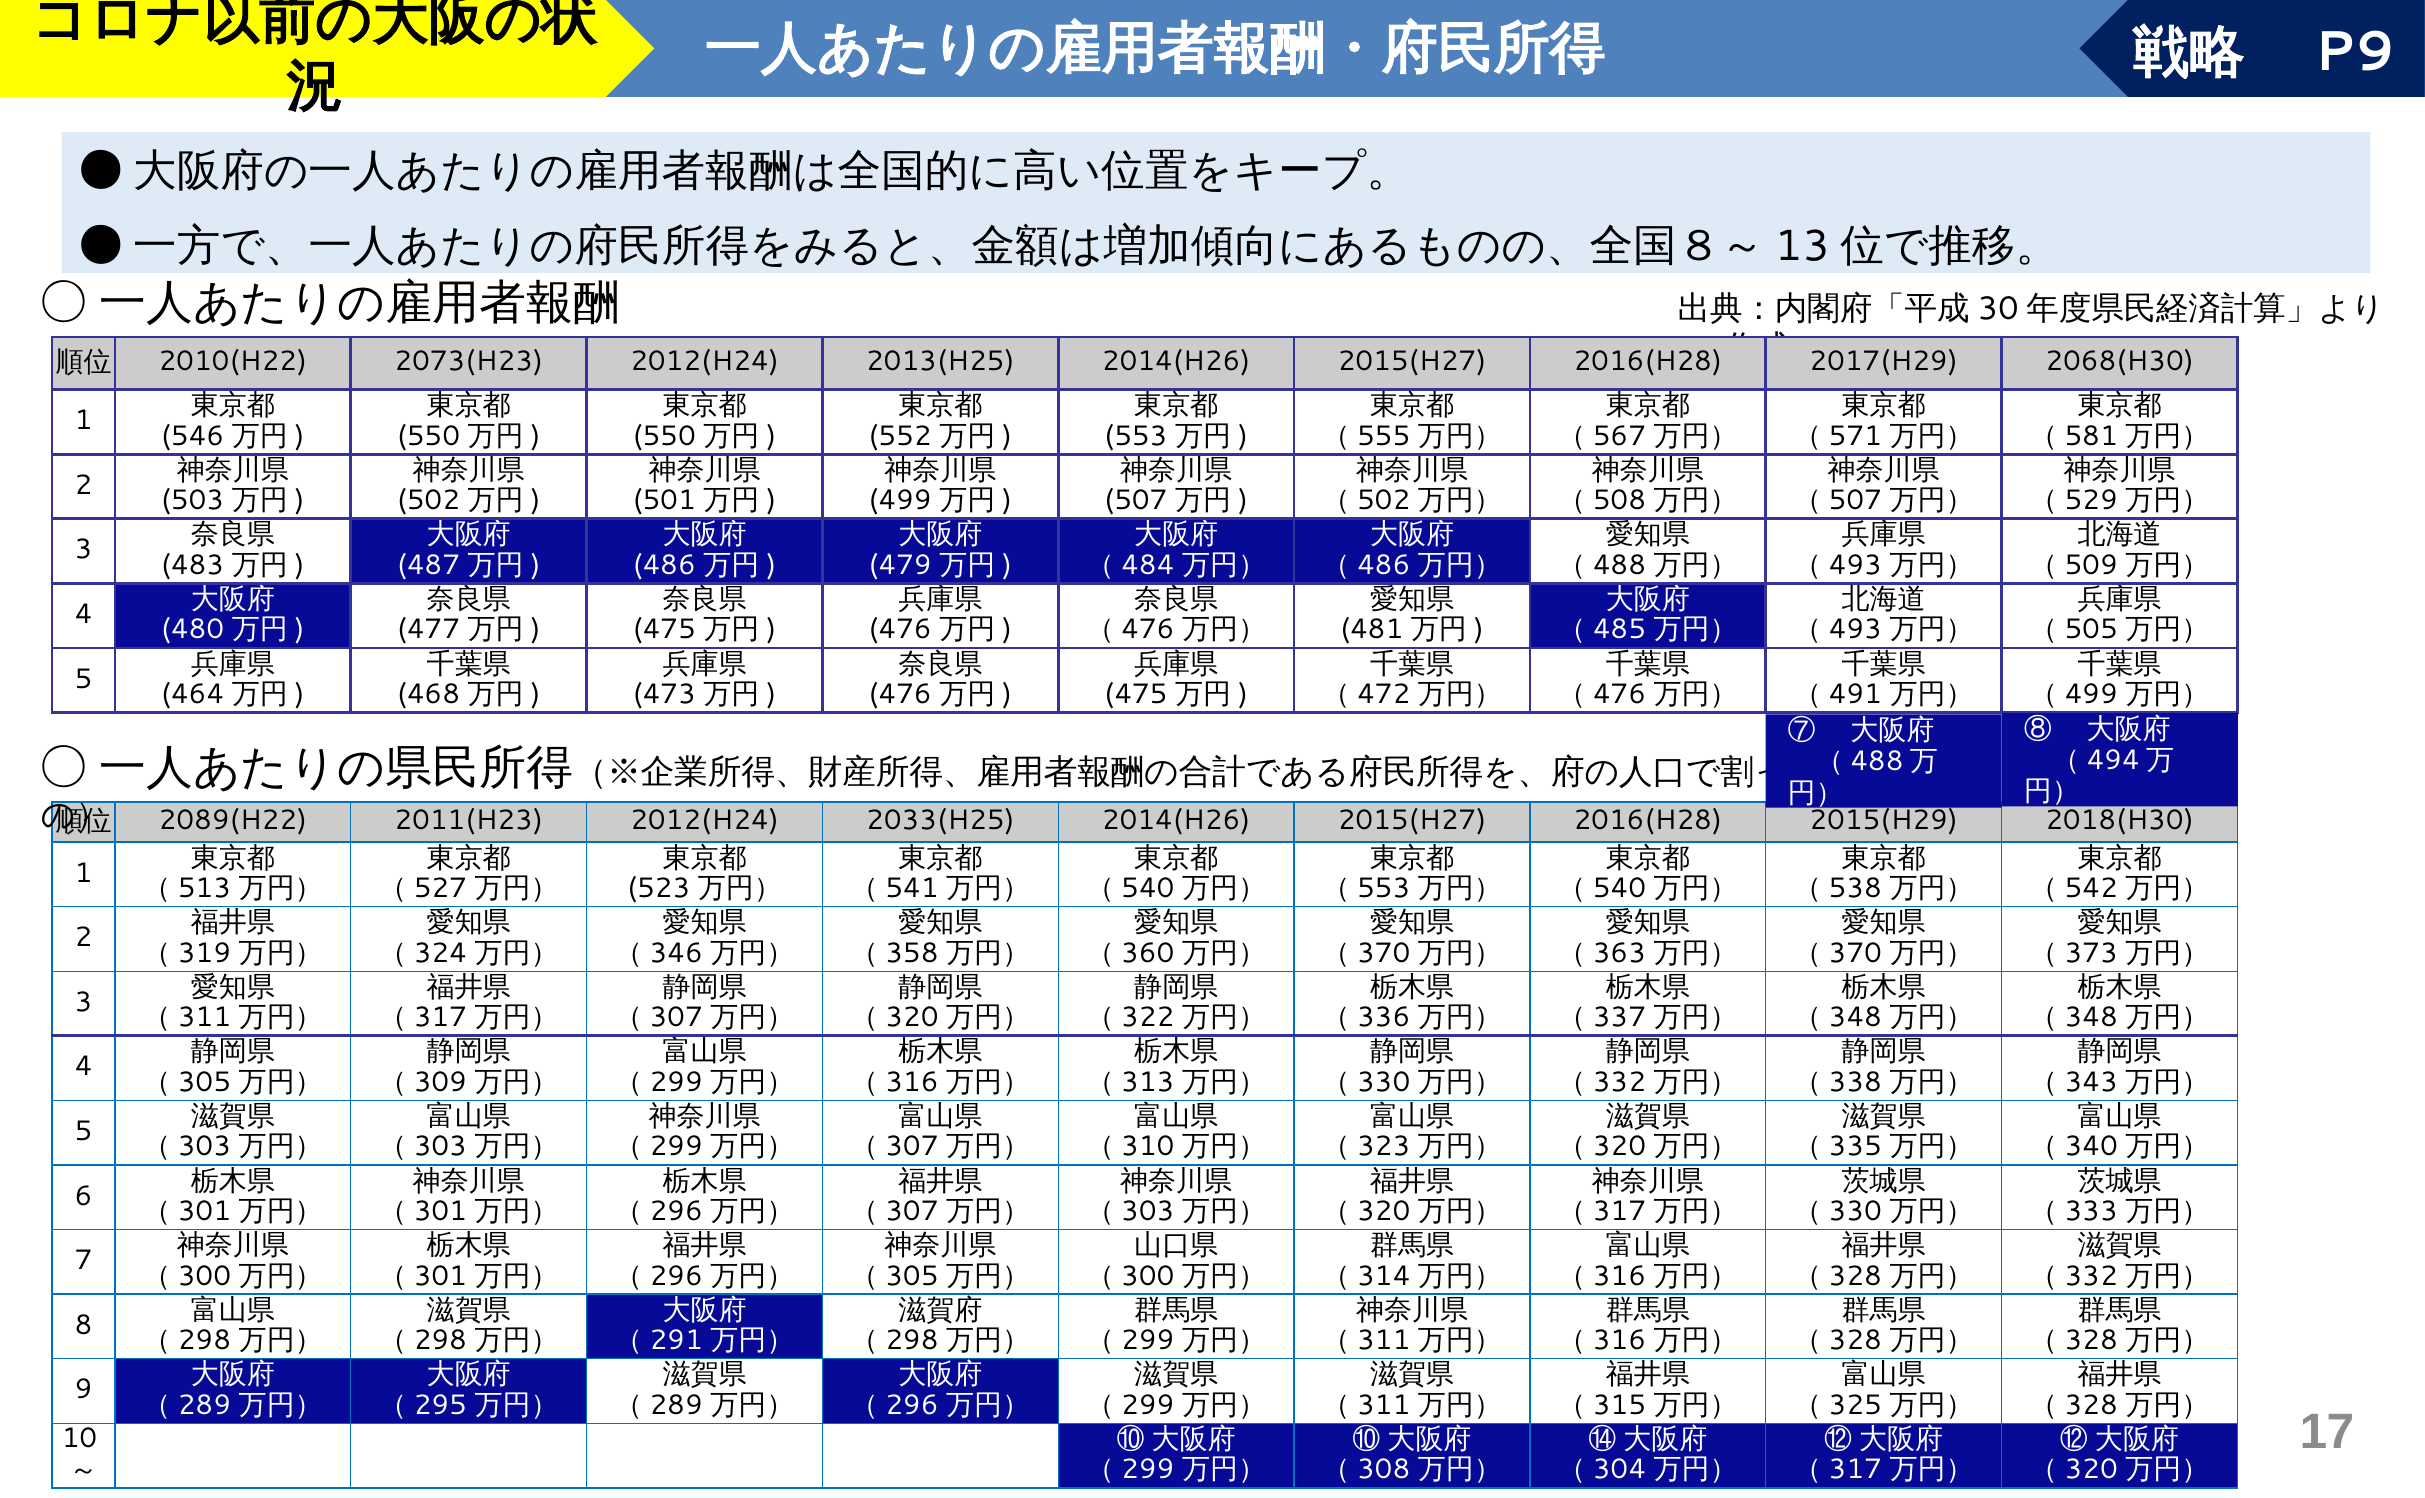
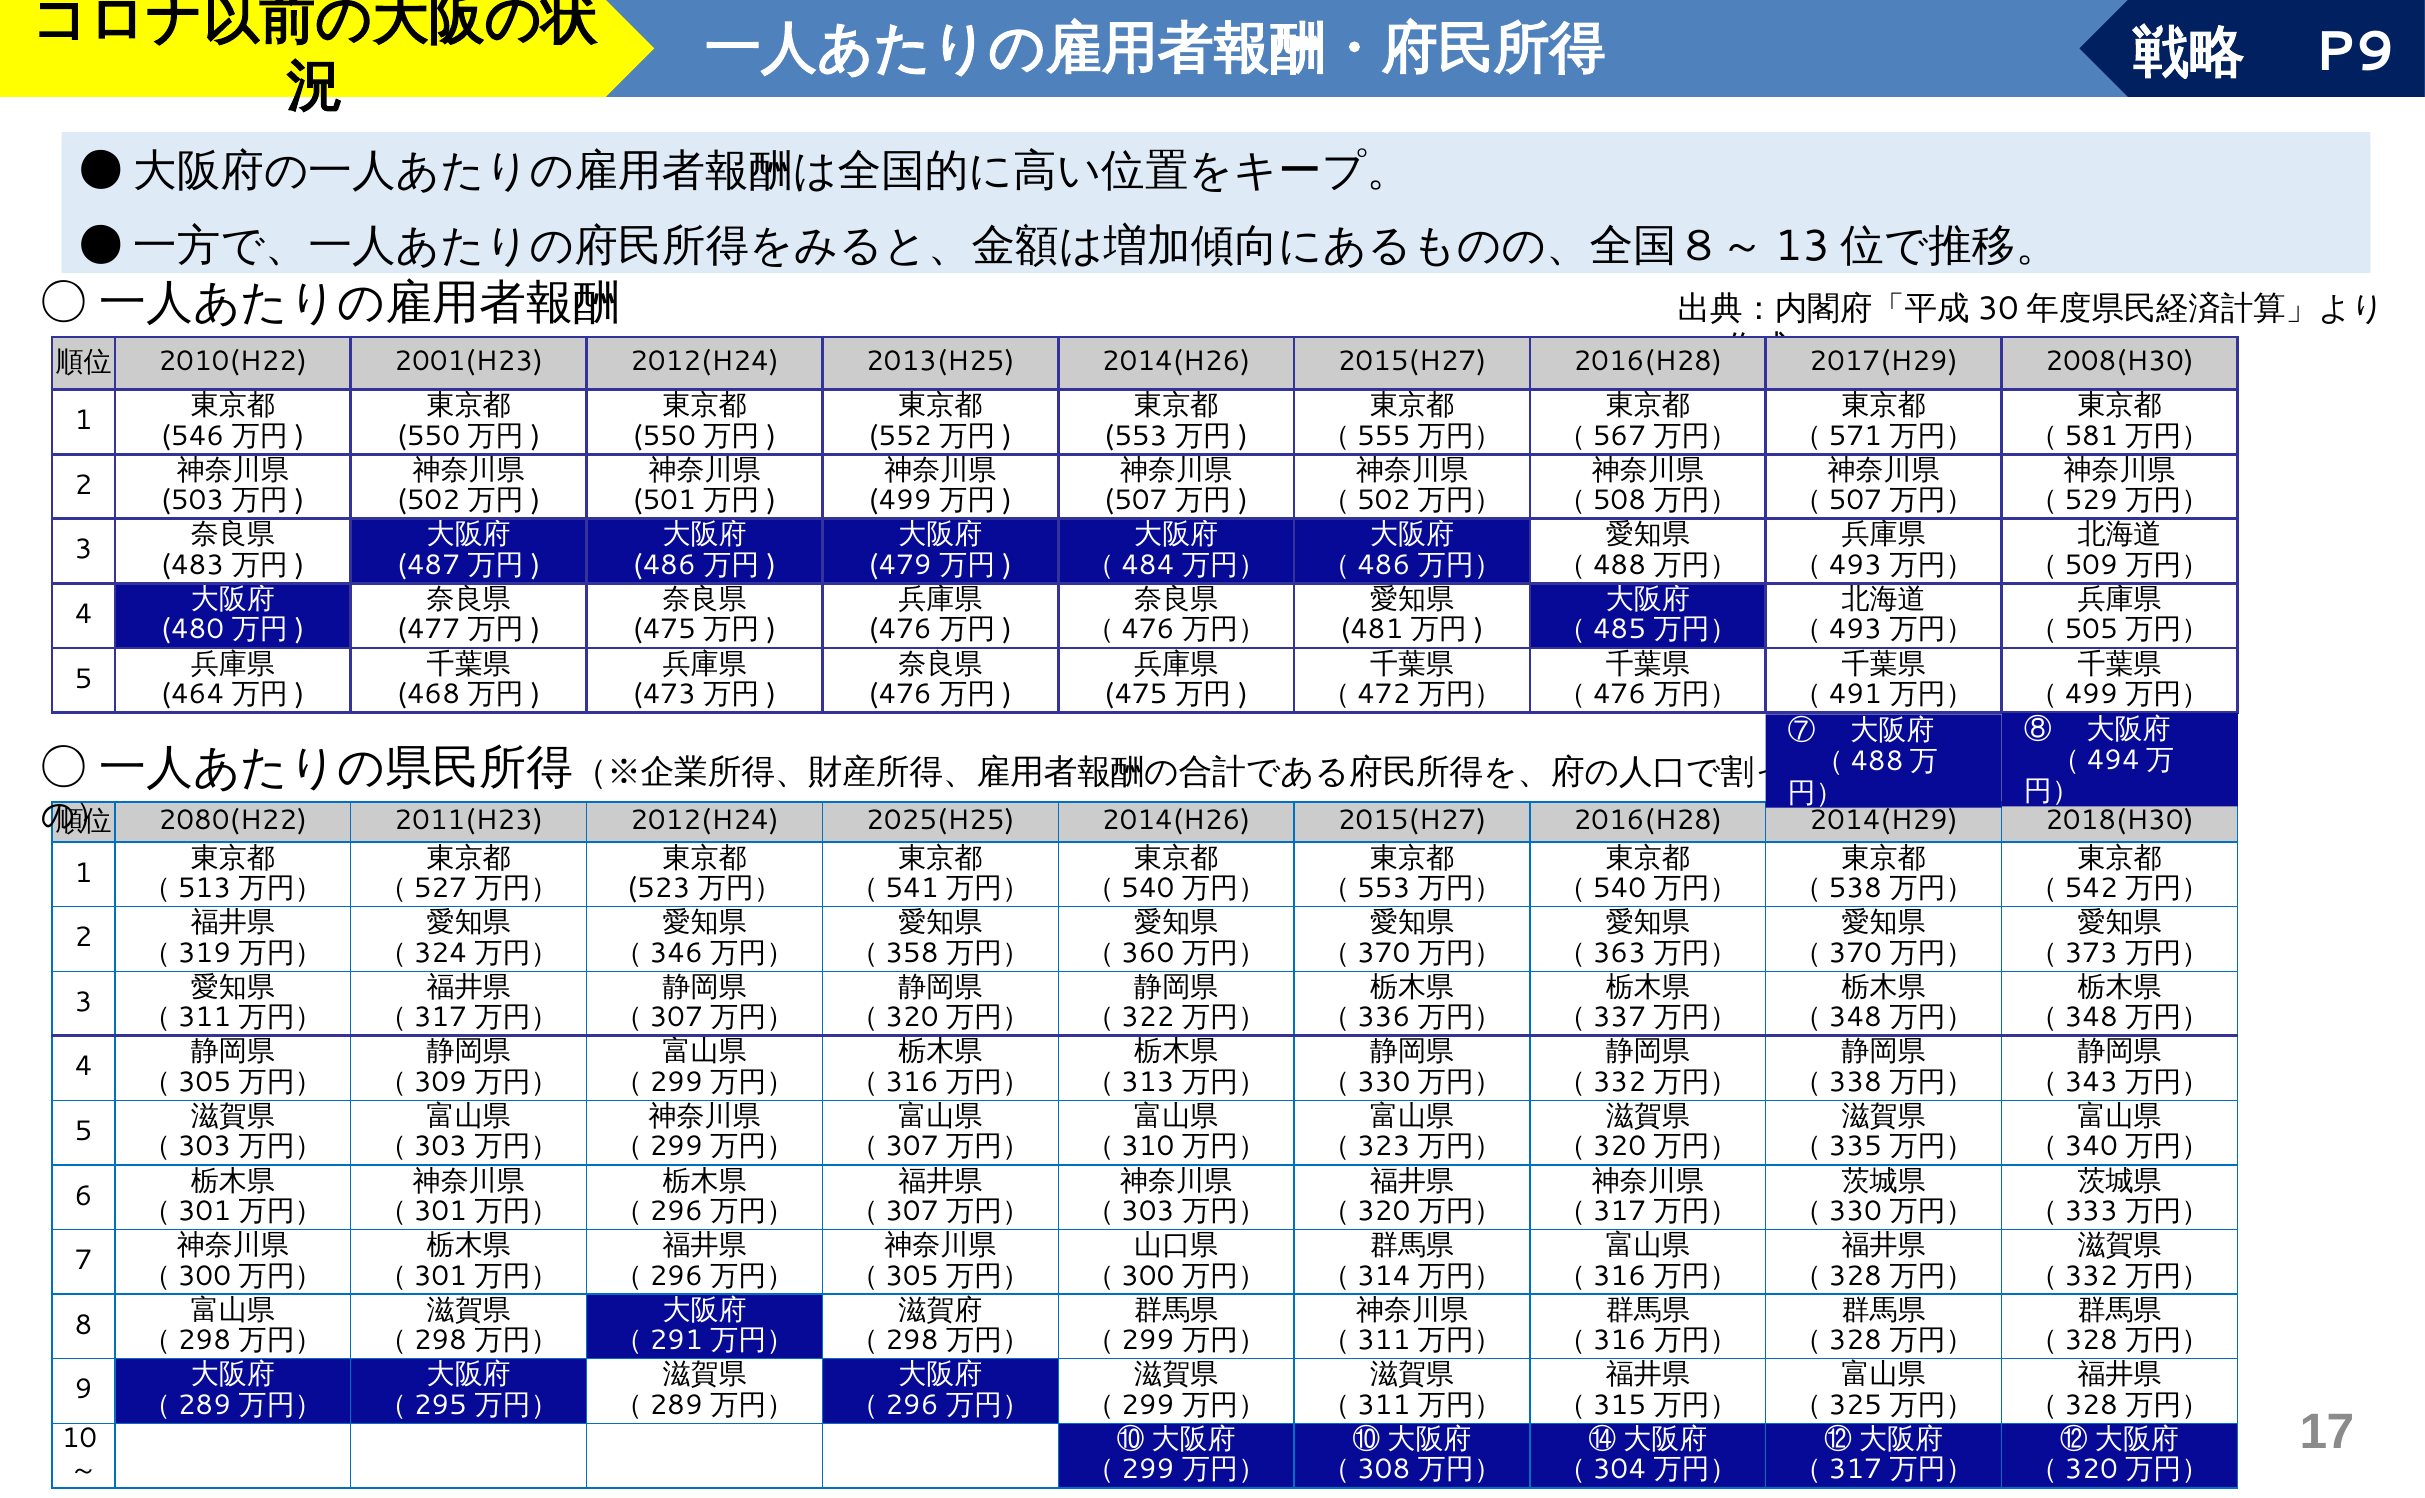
2073(H23: 2073(H23 -> 2001(H23
2068(H30: 2068(H30 -> 2008(H30
2089(H22: 2089(H22 -> 2080(H22
2033(H25: 2033(H25 -> 2025(H25
2015(H29: 2015(H29 -> 2014(H29
